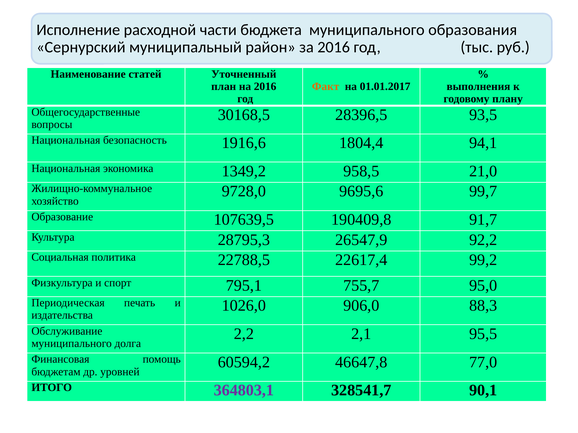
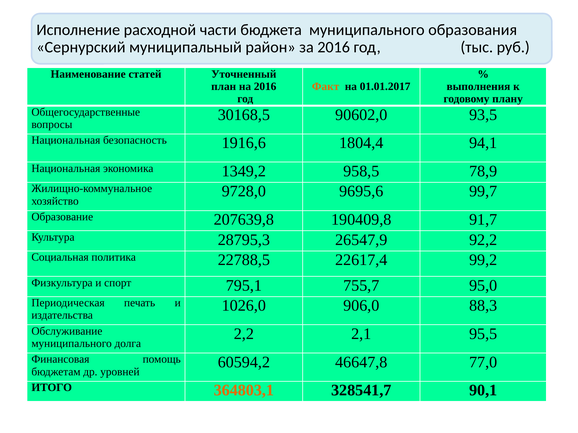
28396,5: 28396,5 -> 90602,0
21,0: 21,0 -> 78,9
107639,5: 107639,5 -> 207639,8
364803,1 colour: purple -> orange
